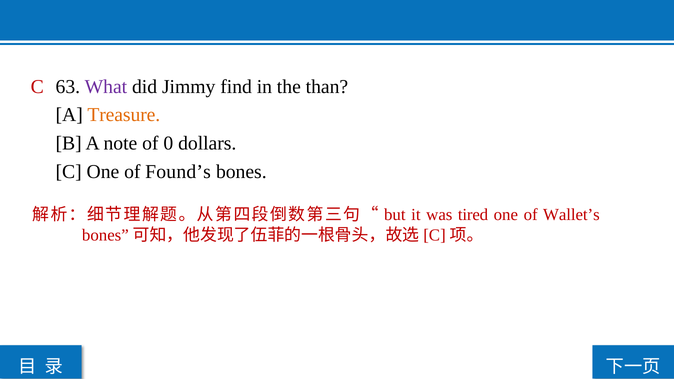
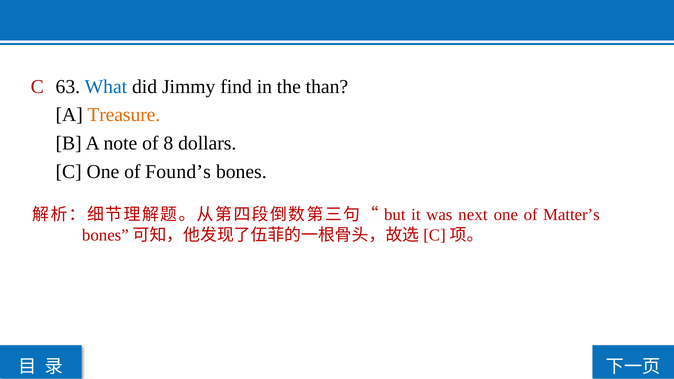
What colour: purple -> blue
0: 0 -> 8
tired: tired -> next
Wallet’s: Wallet’s -> Matter’s
